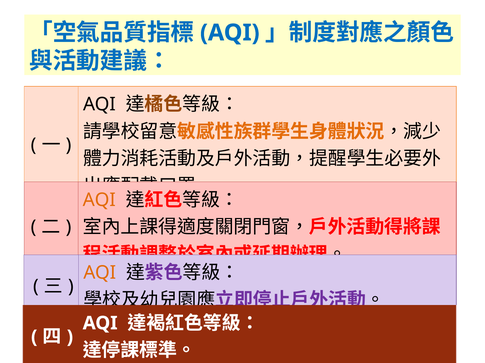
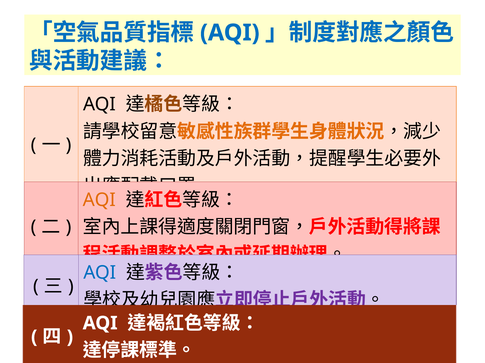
AQI at (100, 273) colour: orange -> blue
